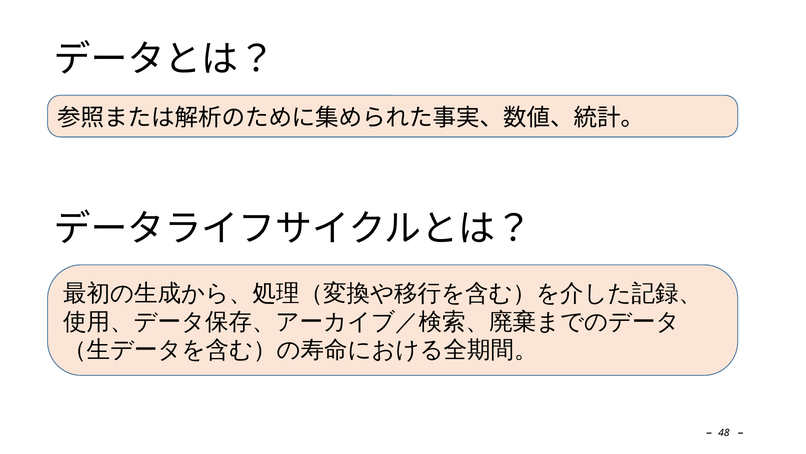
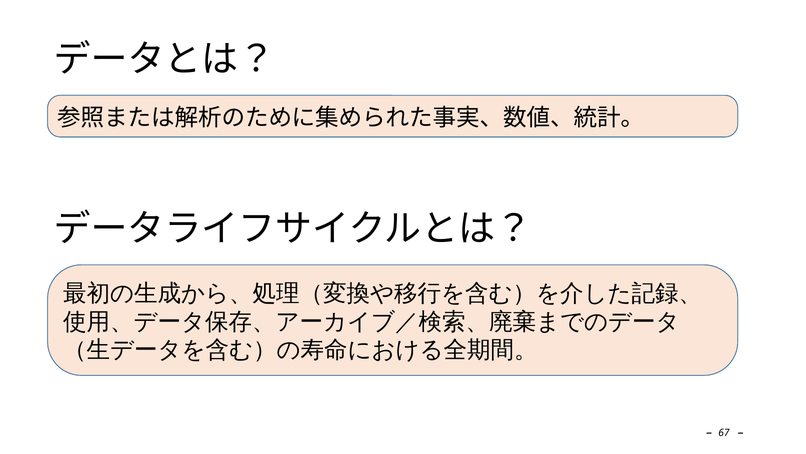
48: 48 -> 67
